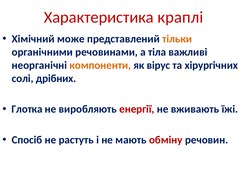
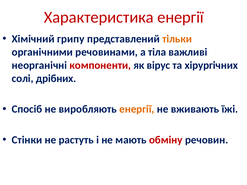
Характеристика краплі: краплі -> енергії
може: може -> грипу
компоненти colour: orange -> red
Глотка: Глотка -> Спосіб
енергії at (137, 109) colour: red -> orange
Спосіб: Спосіб -> Стінки
